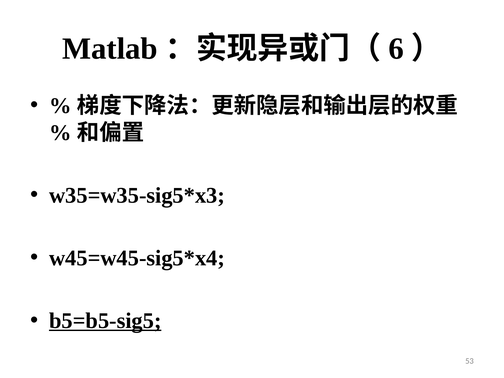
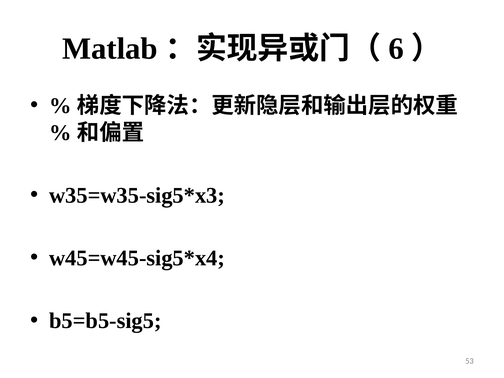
b5=b5-sig5 underline: present -> none
